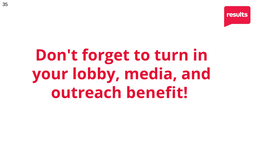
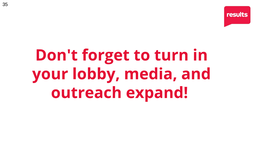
benefit: benefit -> expand
